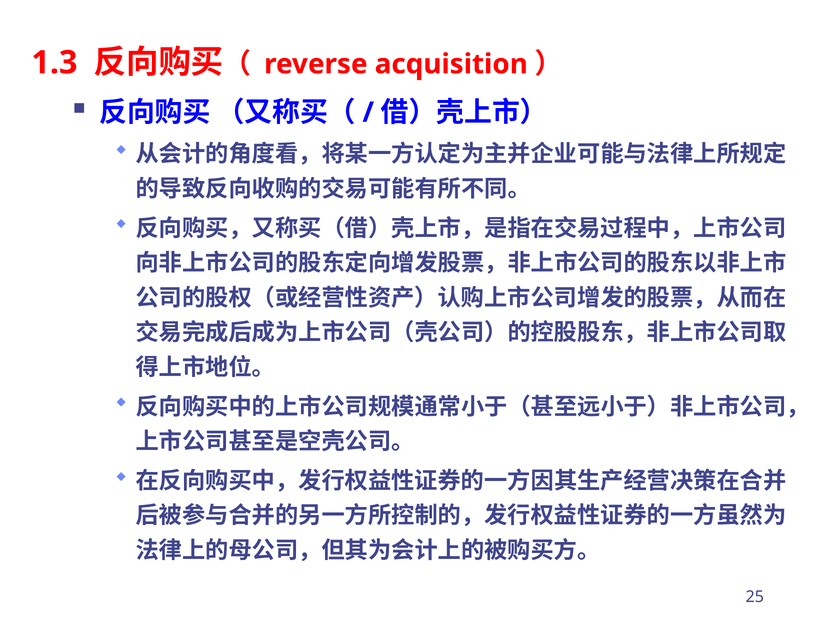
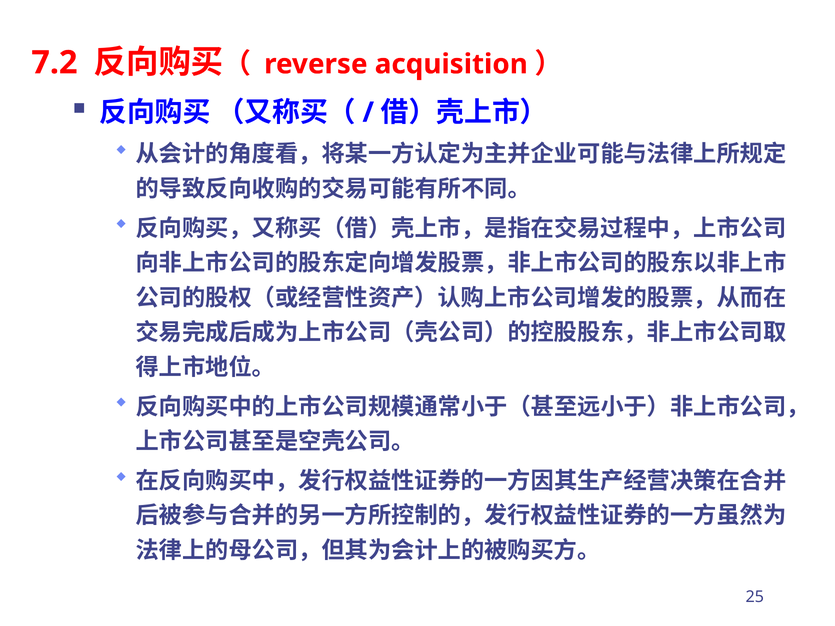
1.3: 1.3 -> 7.2
